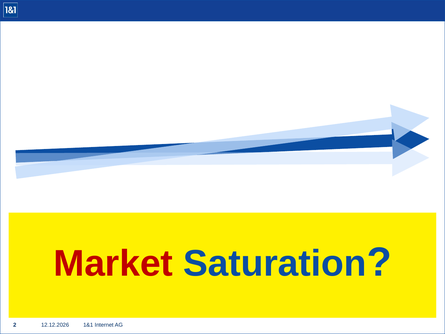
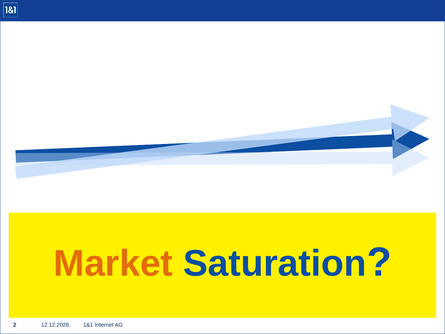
Market colour: red -> orange
